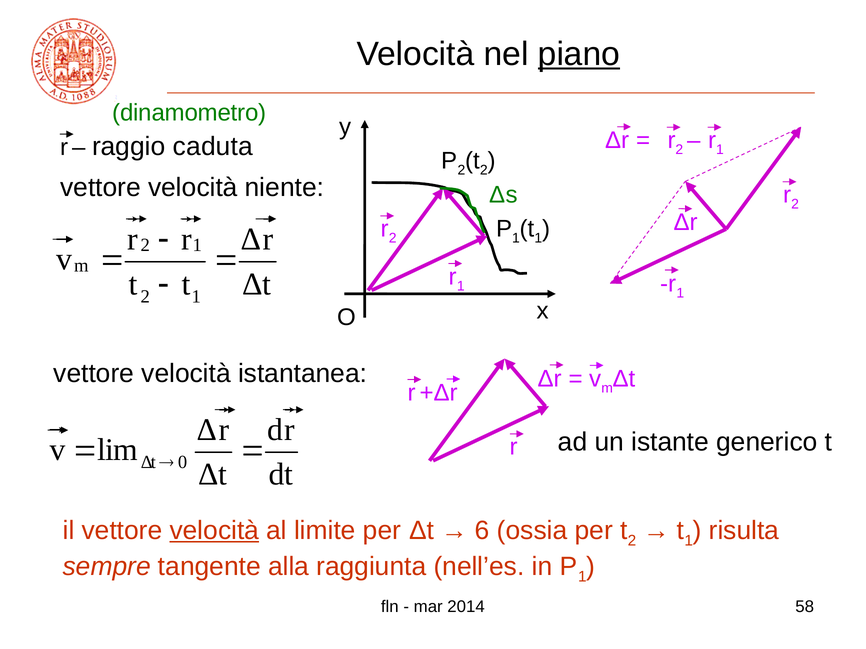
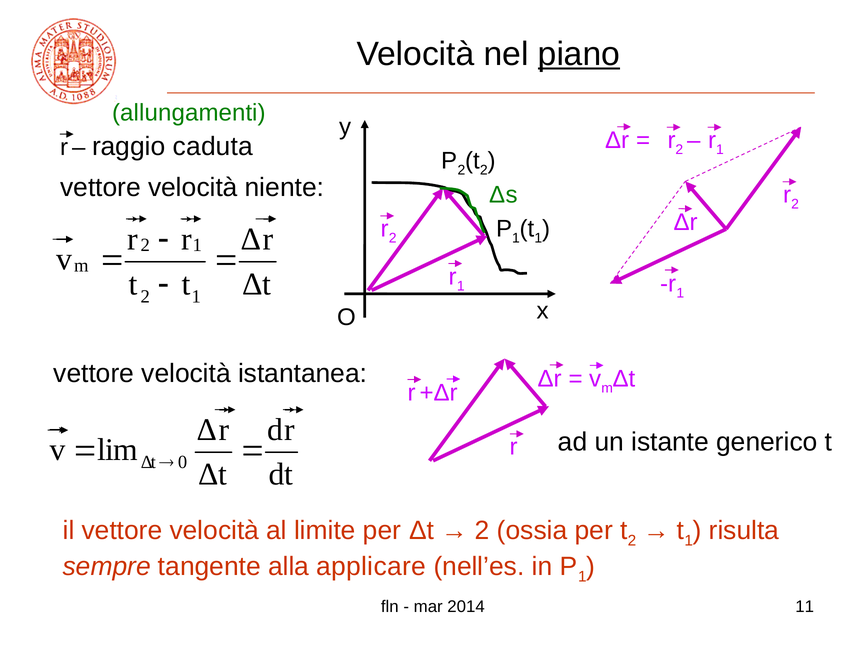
dinamometro: dinamometro -> allungamenti
velocità at (214, 531) underline: present -> none
6 at (482, 531): 6 -> 2
raggiunta: raggiunta -> applicare
58: 58 -> 11
